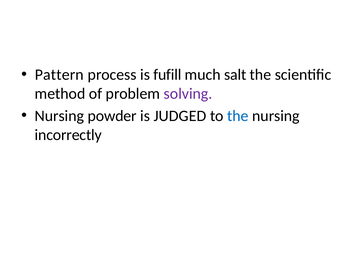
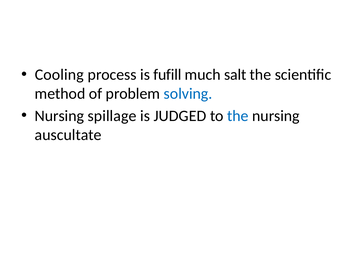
Pattern: Pattern -> Cooling
solving colour: purple -> blue
powder: powder -> spillage
incorrectly: incorrectly -> auscultate
